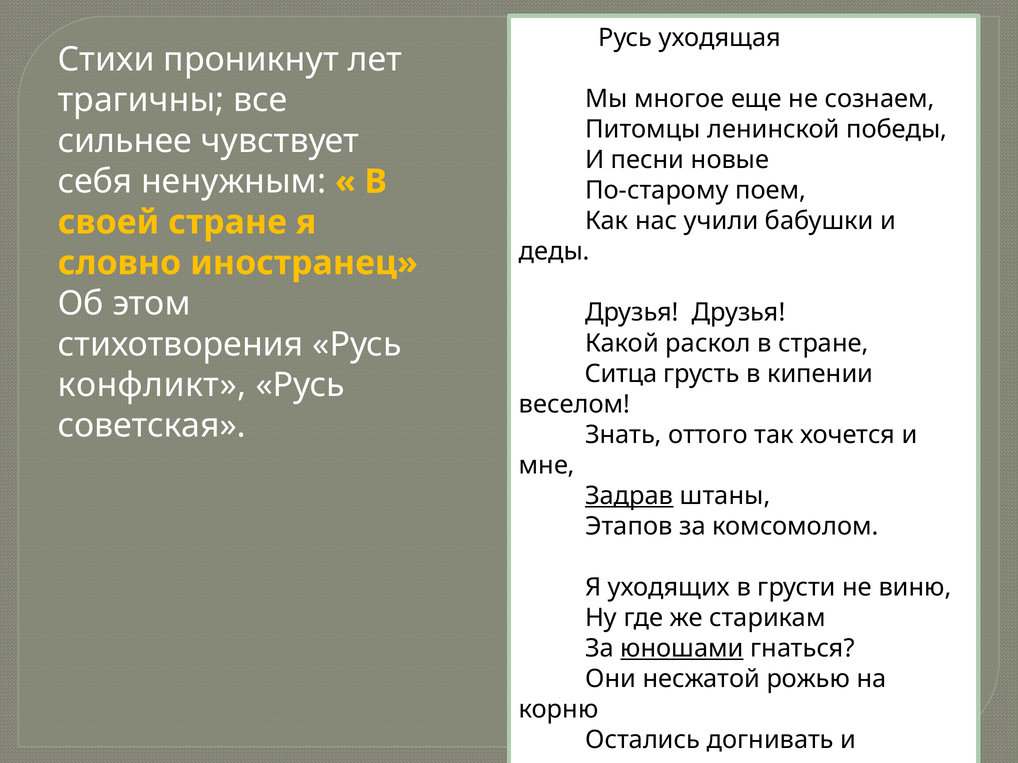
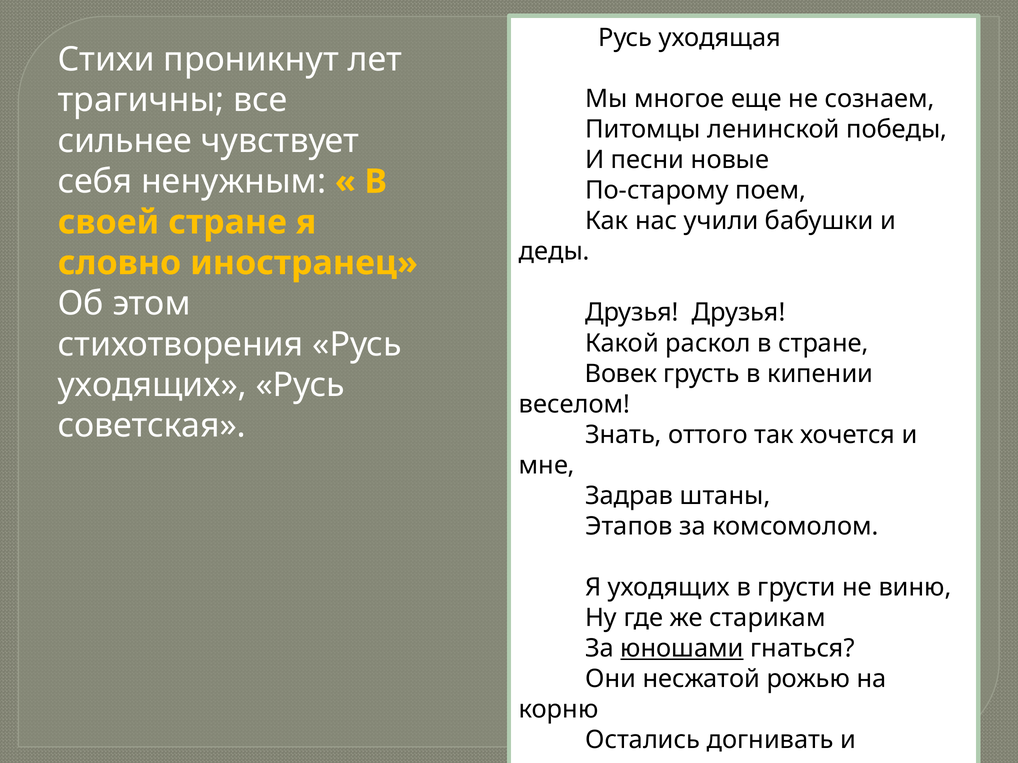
Ситца: Ситца -> Вовек
конфликт at (152, 385): конфликт -> уходящих
Задрав underline: present -> none
